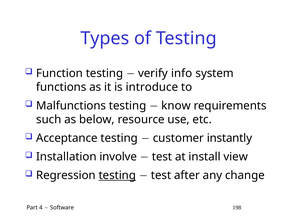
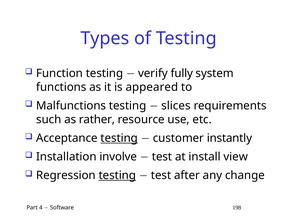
info: info -> fully
introduce: introduce -> appeared
know: know -> slices
below: below -> rather
testing at (119, 138) underline: none -> present
